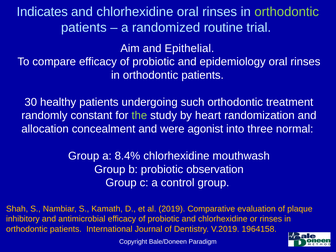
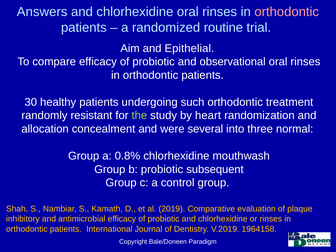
Indicates: Indicates -> Answers
orthodontic at (287, 12) colour: light green -> pink
epidemiology: epidemiology -> observational
constant: constant -> resistant
agonist: agonist -> several
8.4%: 8.4% -> 0.8%
observation: observation -> subsequent
